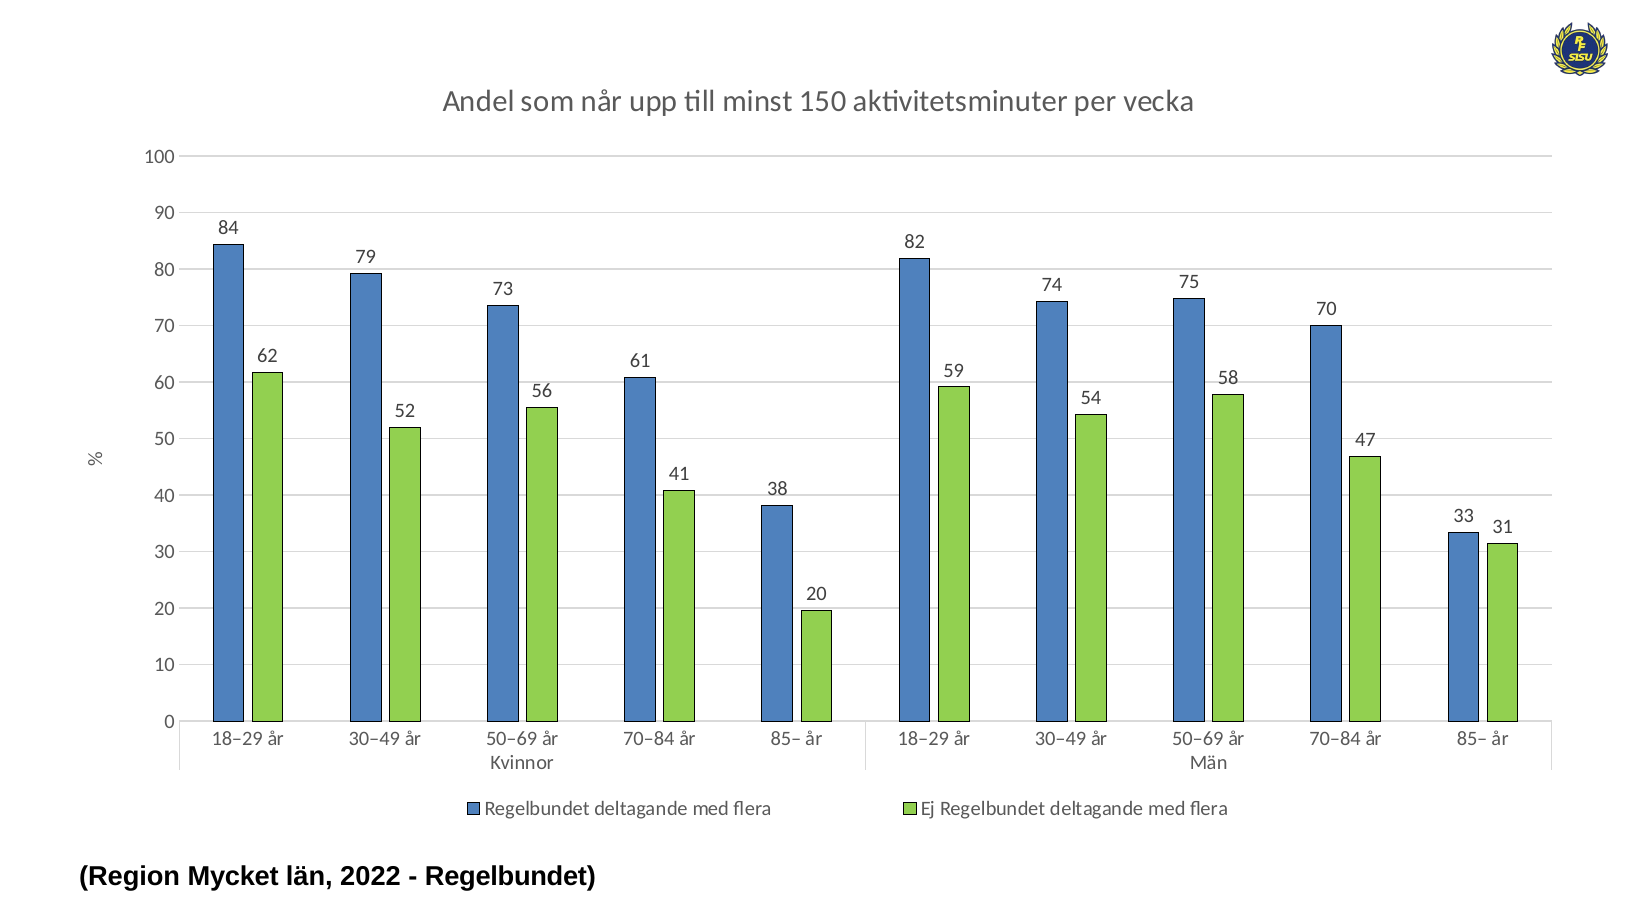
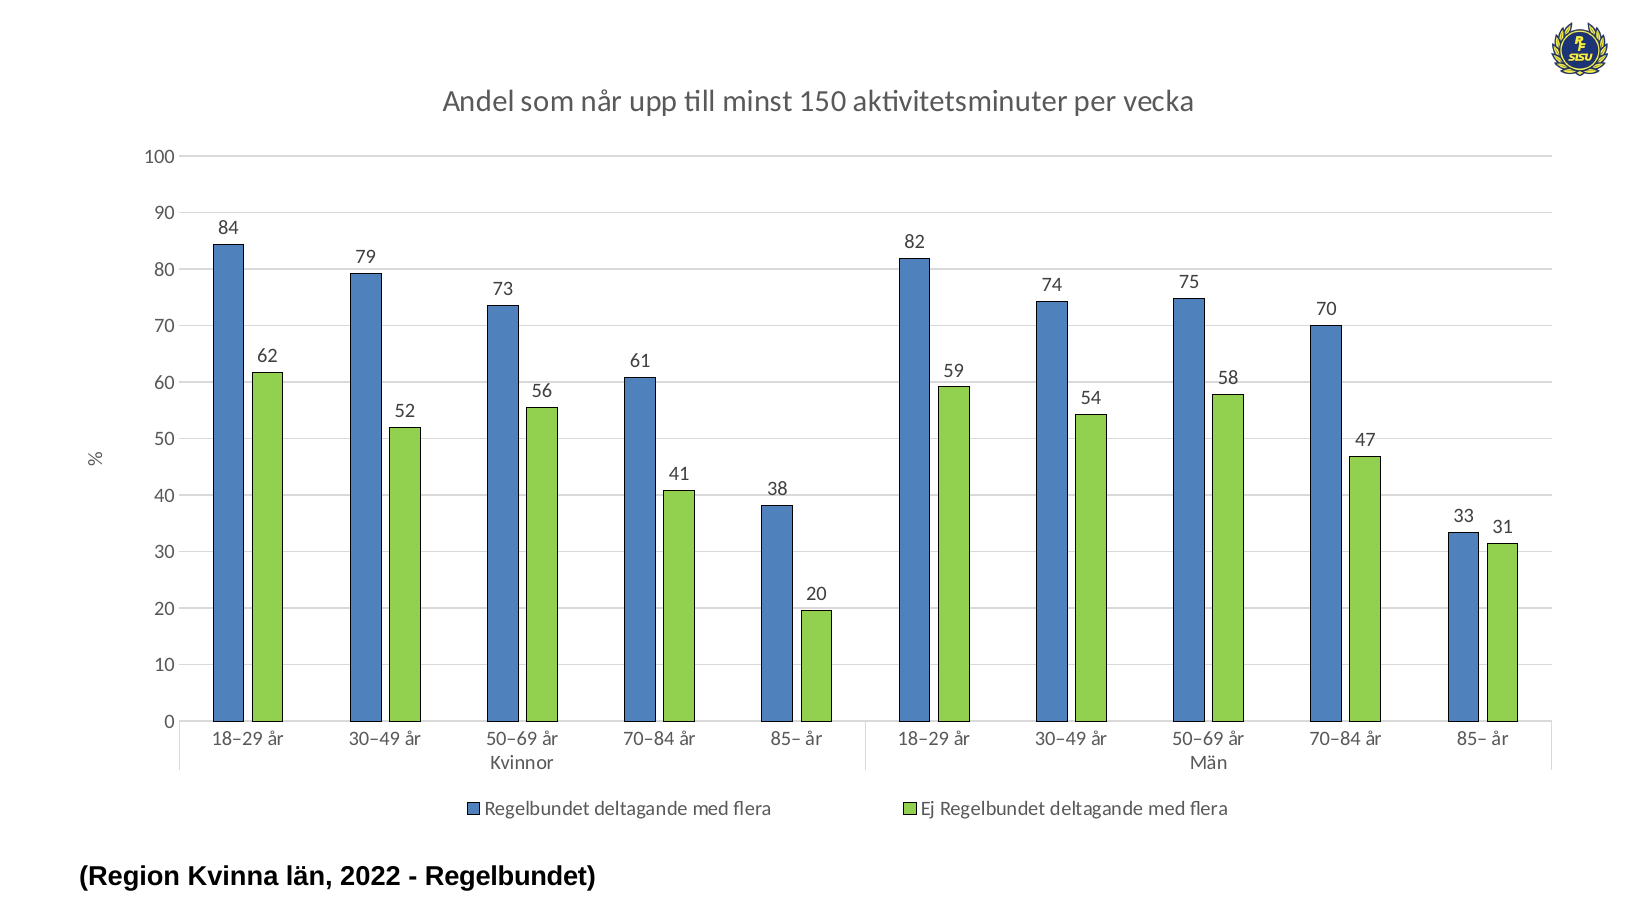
Mycket: Mycket -> Kvinna
